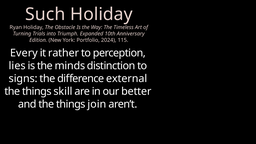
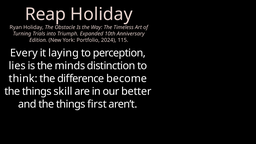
Such: Such -> Reap
rather: rather -> laying
signs: signs -> think
external: external -> become
join: join -> first
